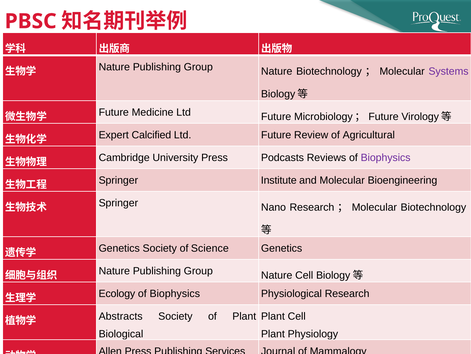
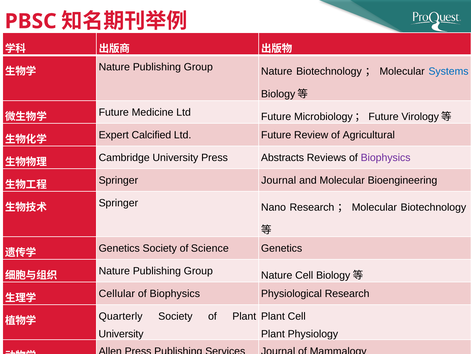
Systems colour: purple -> blue
Podcasts: Podcasts -> Abstracts
Springer Institute: Institute -> Journal
Ecology: Ecology -> Cellular
Abstracts: Abstracts -> Quarterly
Biological at (121, 333): Biological -> University
